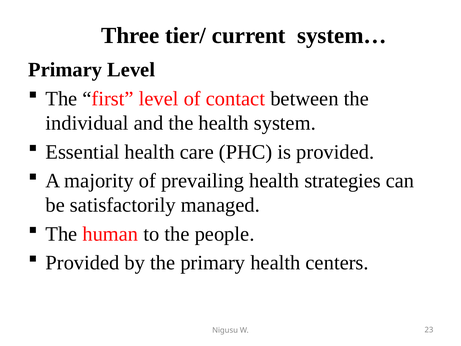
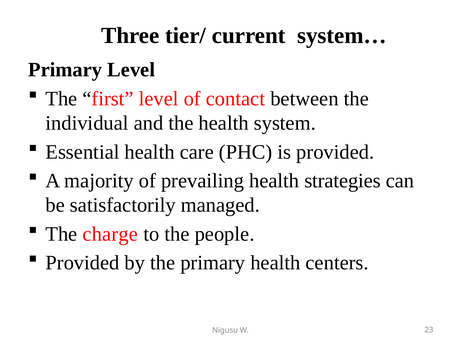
human: human -> charge
